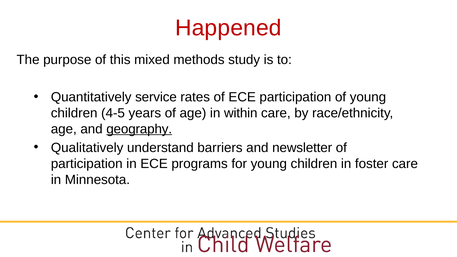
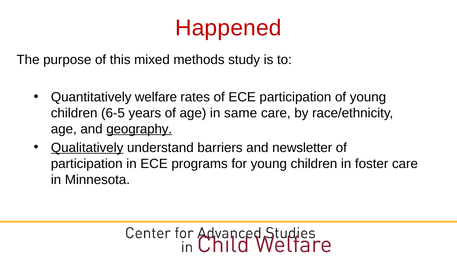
service: service -> welfare
4-5: 4-5 -> 6-5
within: within -> same
Qualitatively underline: none -> present
